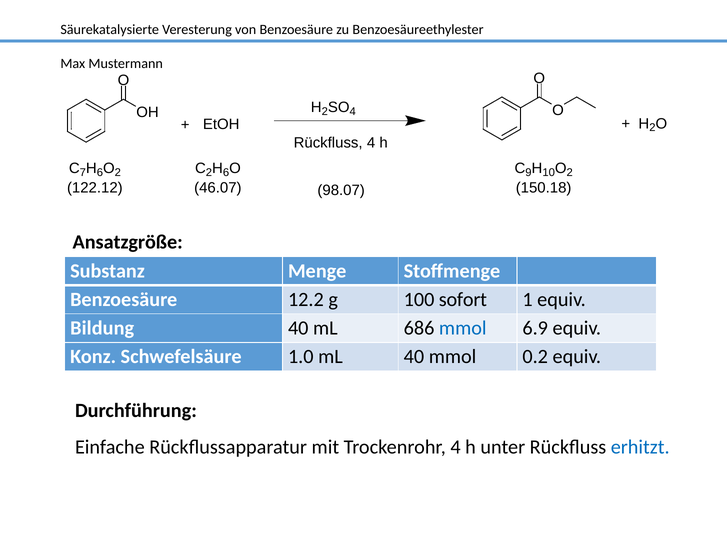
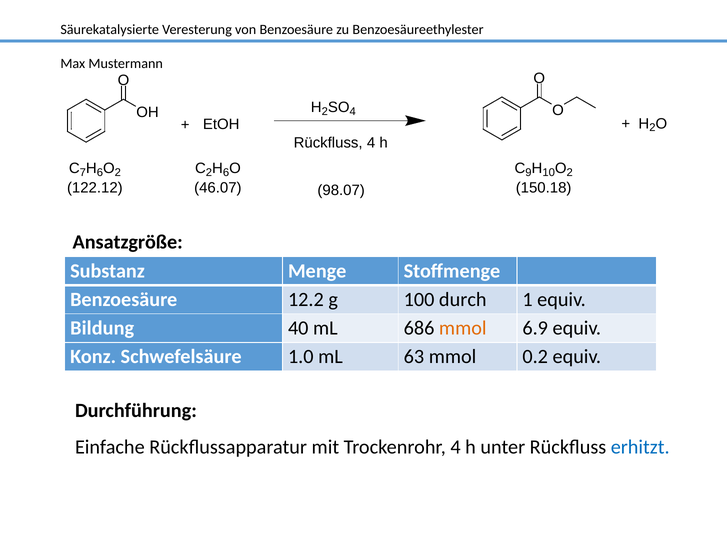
sofort: sofort -> durch
mmol at (463, 328) colour: blue -> orange
mL 40: 40 -> 63
